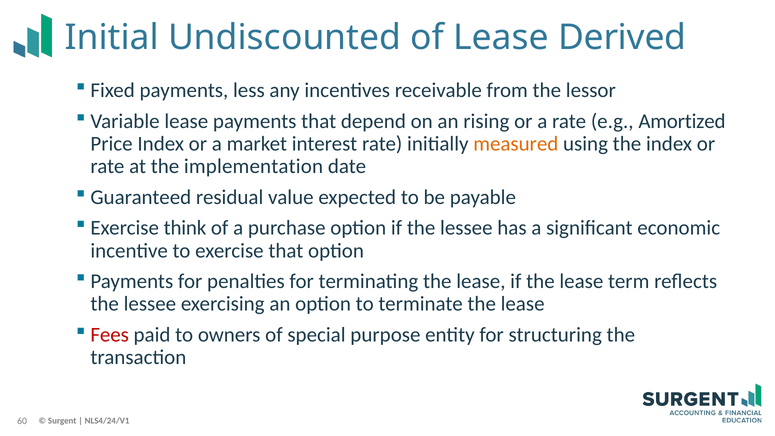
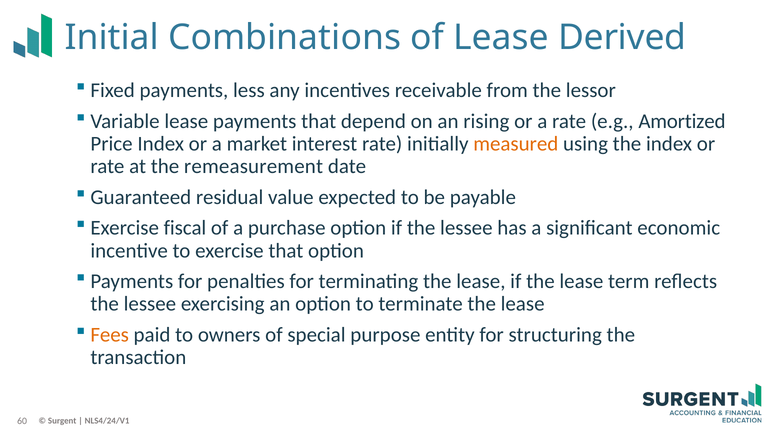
Undiscounted: Undiscounted -> Combinations
implementation: implementation -> remeasurement
think: think -> fiscal
Fees colour: red -> orange
